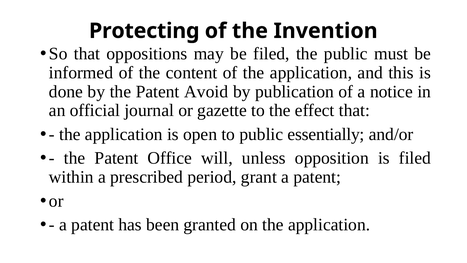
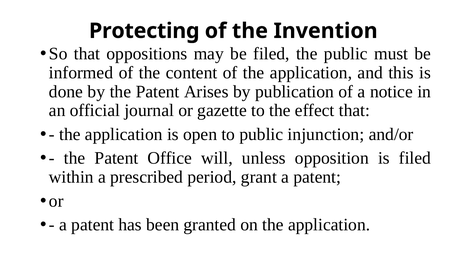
Avoid: Avoid -> Arises
essentially: essentially -> injunction
